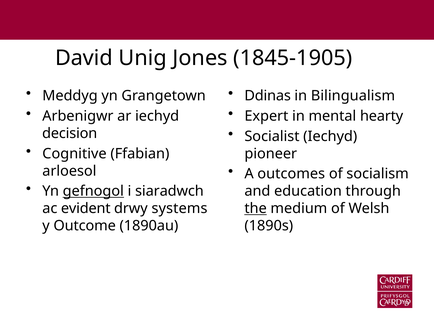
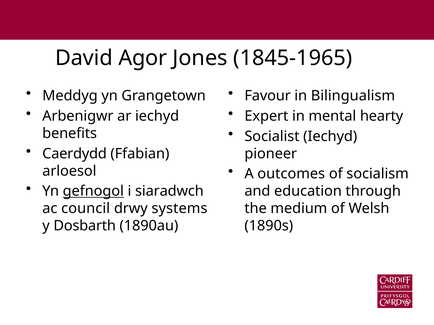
Unig: Unig -> Agor
1845-1905: 1845-1905 -> 1845-1965
Ddinas: Ddinas -> Favour
decision: decision -> benefits
Cognitive: Cognitive -> Caerdydd
evident: evident -> council
the underline: present -> none
Outcome: Outcome -> Dosbarth
